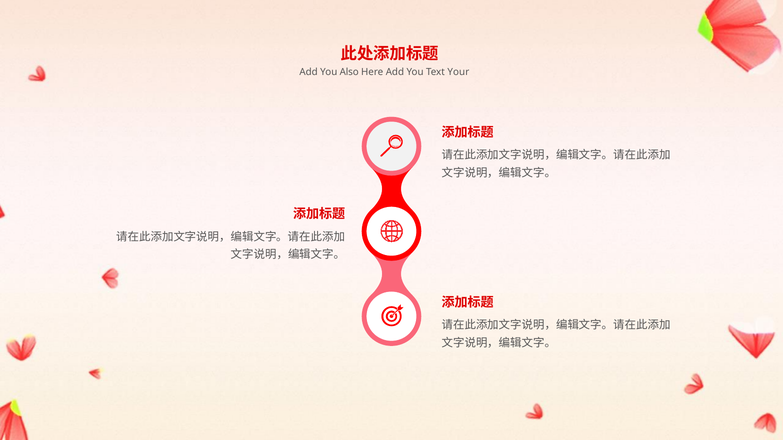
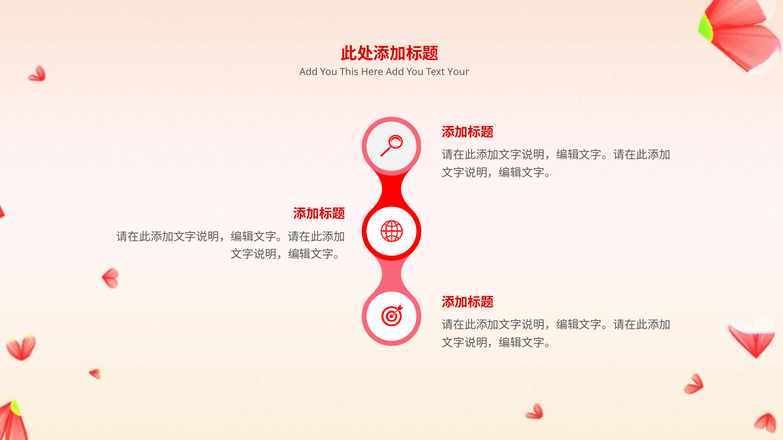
Also: Also -> This
